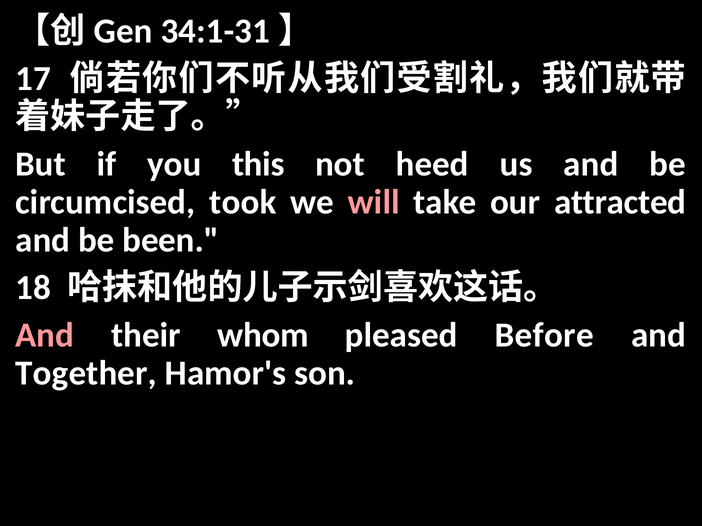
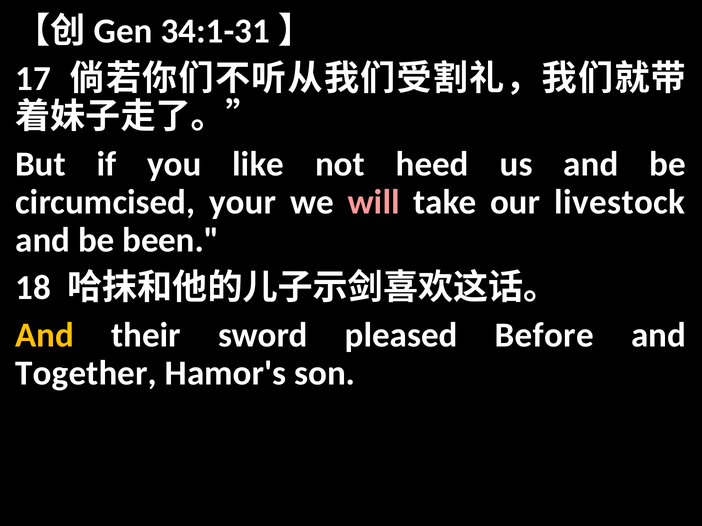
this: this -> like
took: took -> your
attracted: attracted -> livestock
And at (45, 336) colour: pink -> yellow
whom: whom -> sword
